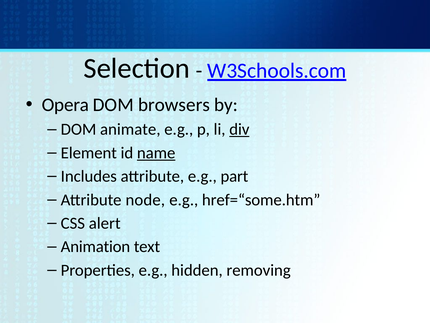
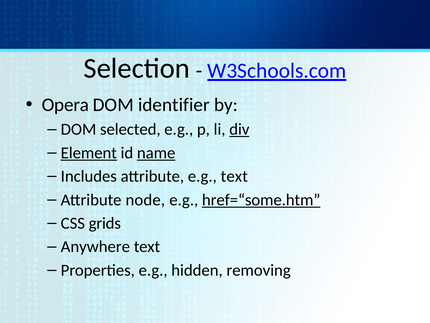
browsers: browsers -> identifier
animate: animate -> selected
Element underline: none -> present
e.g part: part -> text
href=“some.htm underline: none -> present
alert: alert -> grids
Animation: Animation -> Anywhere
